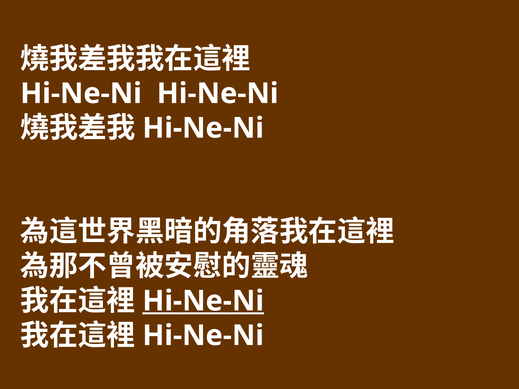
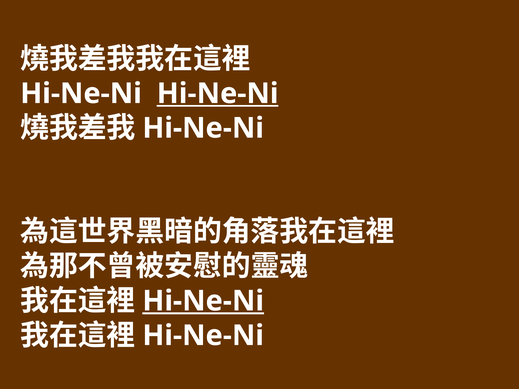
Hi-Ne-Ni at (218, 94) underline: none -> present
